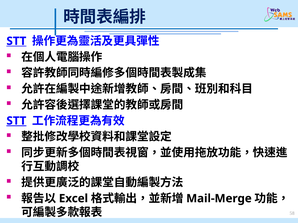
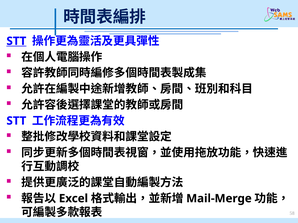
STT at (16, 121) underline: present -> none
